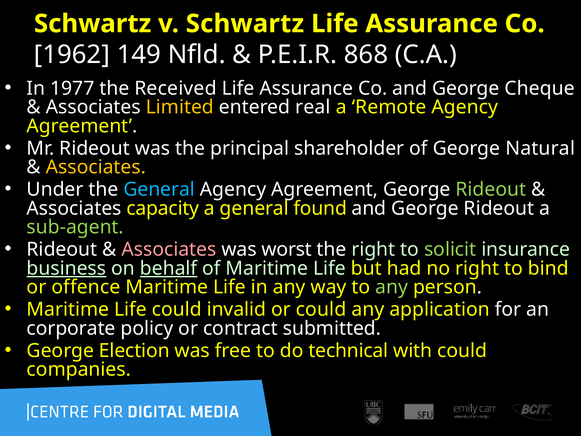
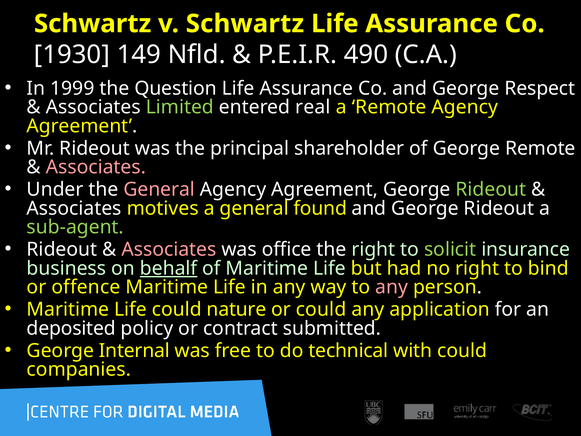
1962: 1962 -> 1930
868: 868 -> 490
1977: 1977 -> 1999
Received: Received -> Question
Cheque: Cheque -> Respect
Limited colour: yellow -> light green
George Natural: Natural -> Remote
Associates at (96, 167) colour: yellow -> pink
General at (159, 189) colour: light blue -> pink
capacity: capacity -> motives
worst: worst -> office
business underline: present -> none
any at (392, 287) colour: light green -> pink
invalid: invalid -> nature
corporate: corporate -> deposited
Election: Election -> Internal
